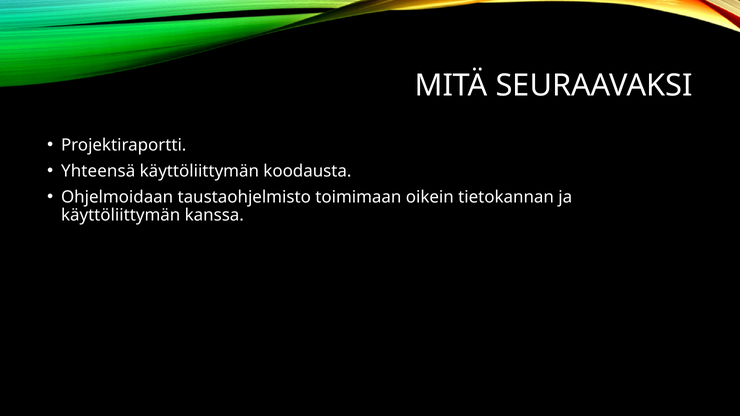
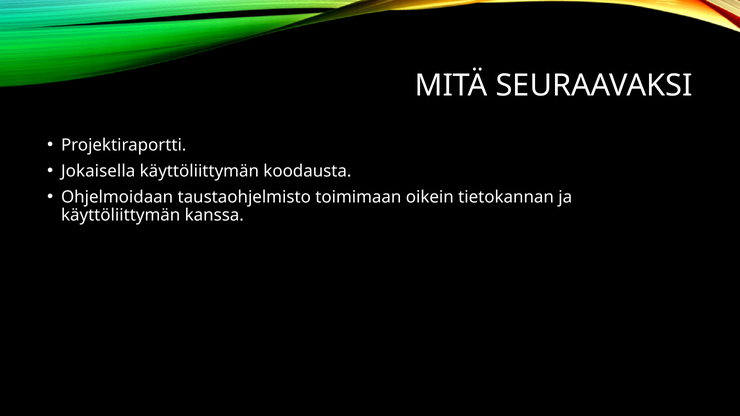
Yhteensä: Yhteensä -> Jokaisella
